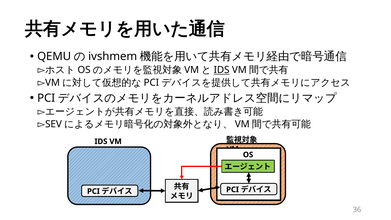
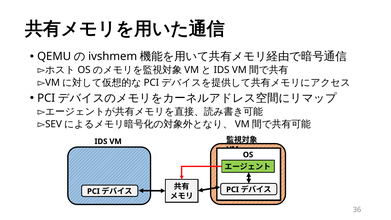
IDS at (222, 70) underline: present -> none
